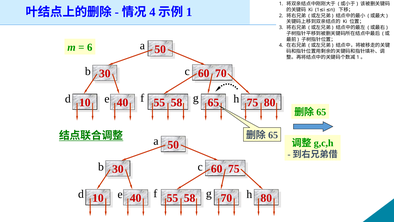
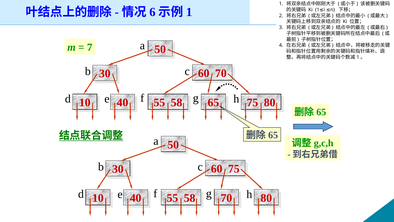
4 at (152, 12): 4 -> 6
6: 6 -> 7
